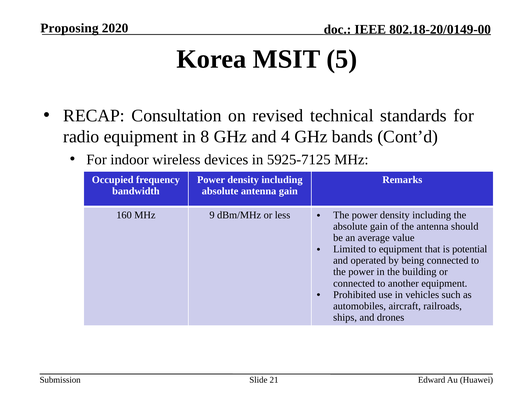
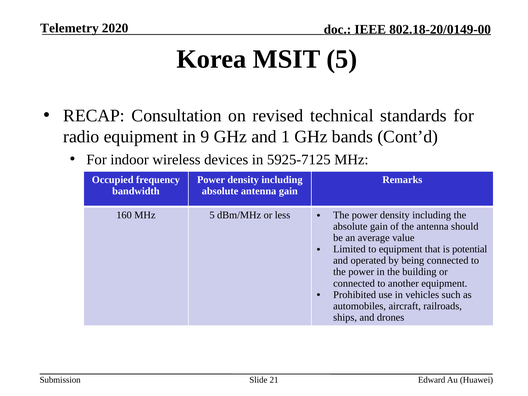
Proposing: Proposing -> Telemetry
8: 8 -> 9
4: 4 -> 1
MHz 9: 9 -> 5
